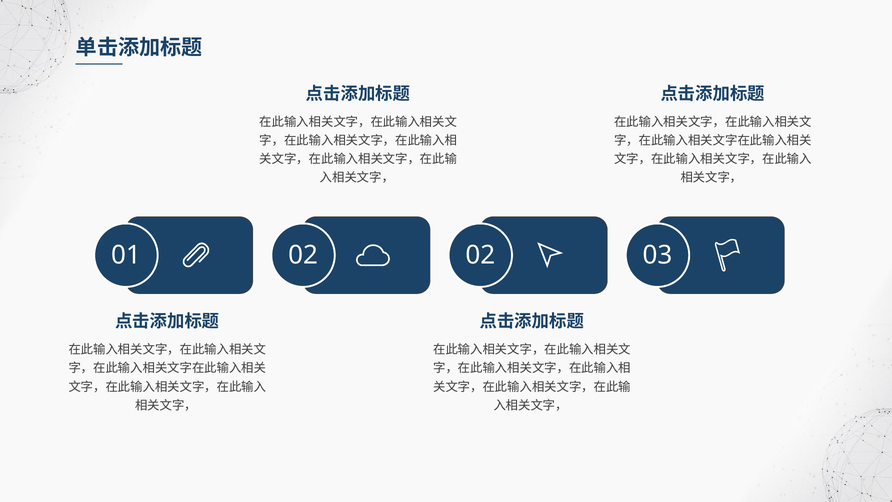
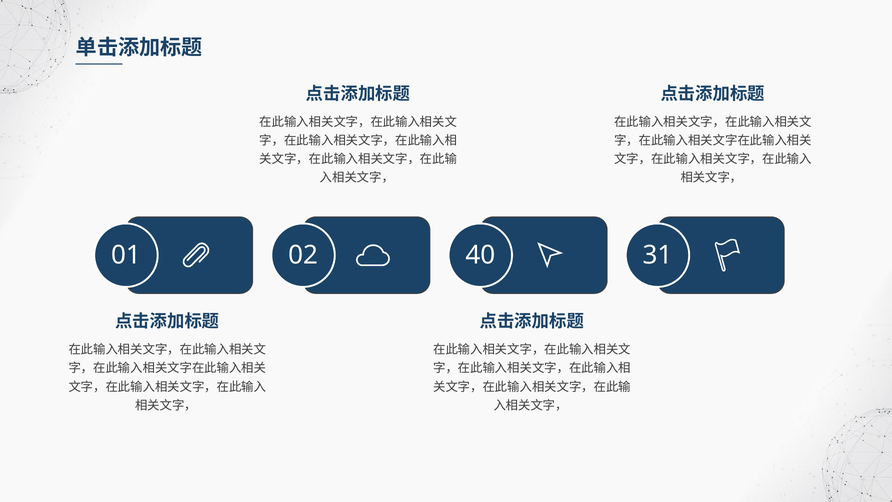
01 02: 02 -> 40
03: 03 -> 31
